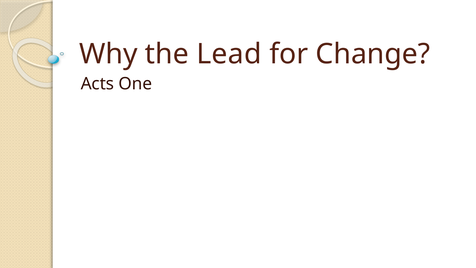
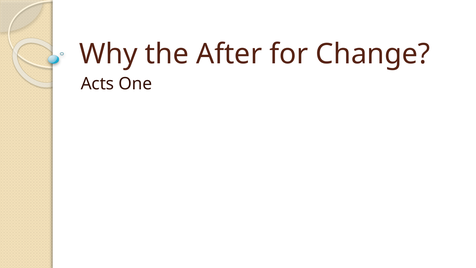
Lead: Lead -> After
